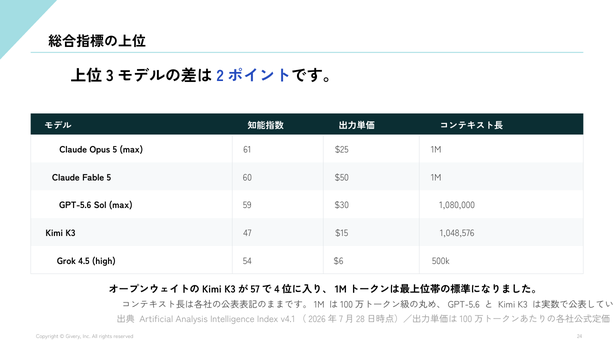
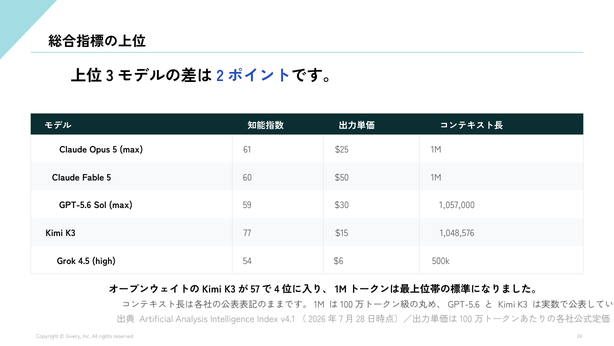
1,080,000: 1,080,000 -> 1,057,000
47: 47 -> 77
